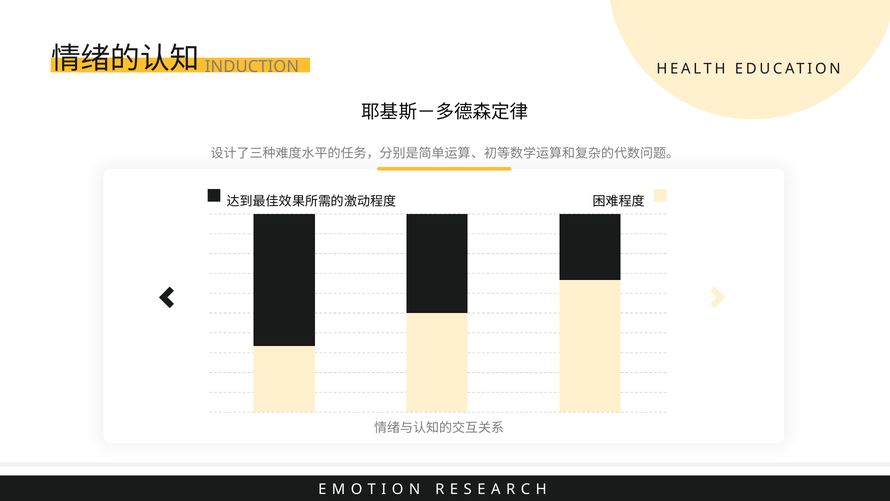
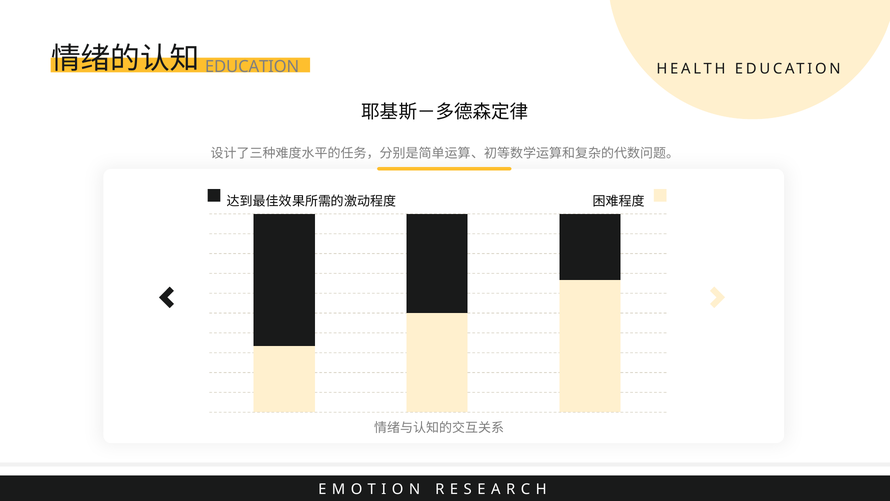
INDUCTION at (252, 67): INDUCTION -> EDUCATION
